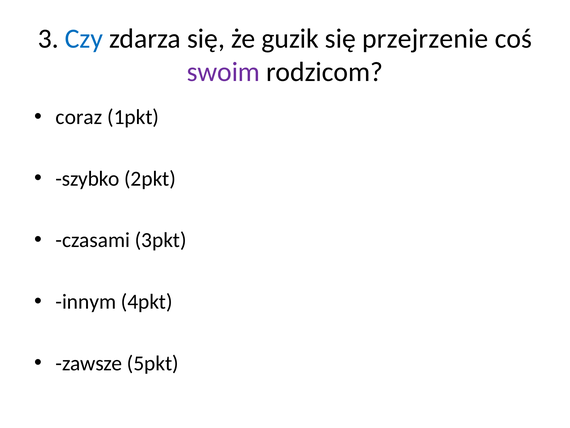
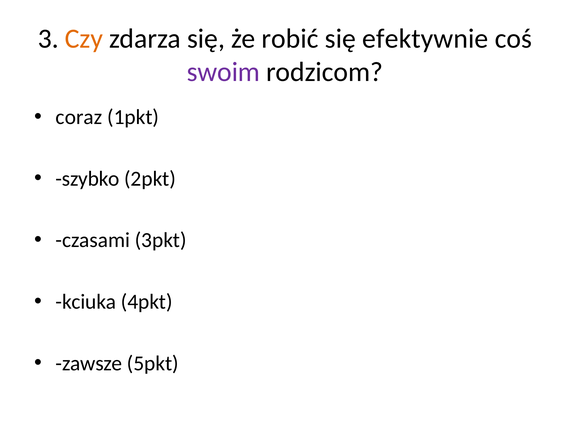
Czy colour: blue -> orange
guzik: guzik -> robić
przejrzenie: przejrzenie -> efektywnie
innym: innym -> kciuka
